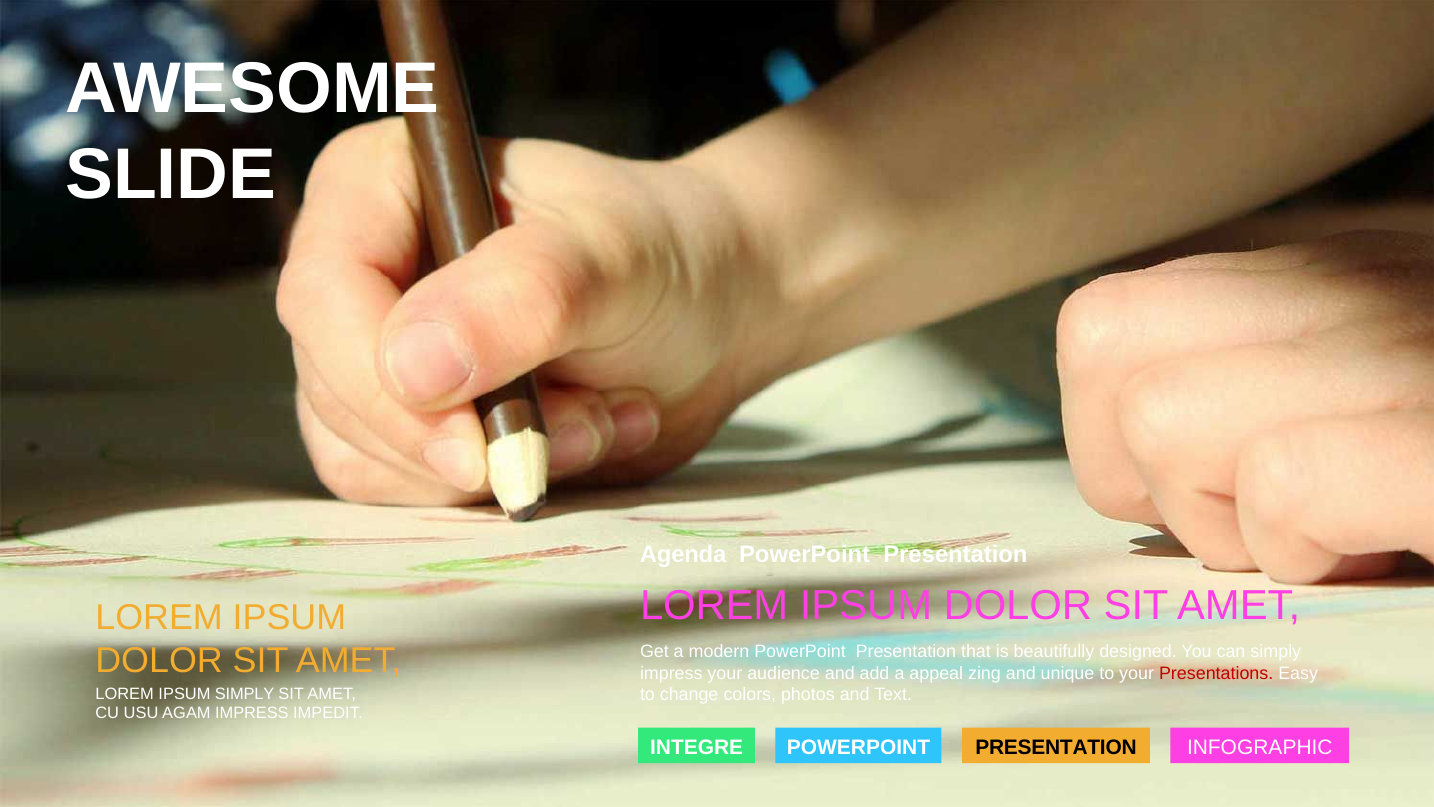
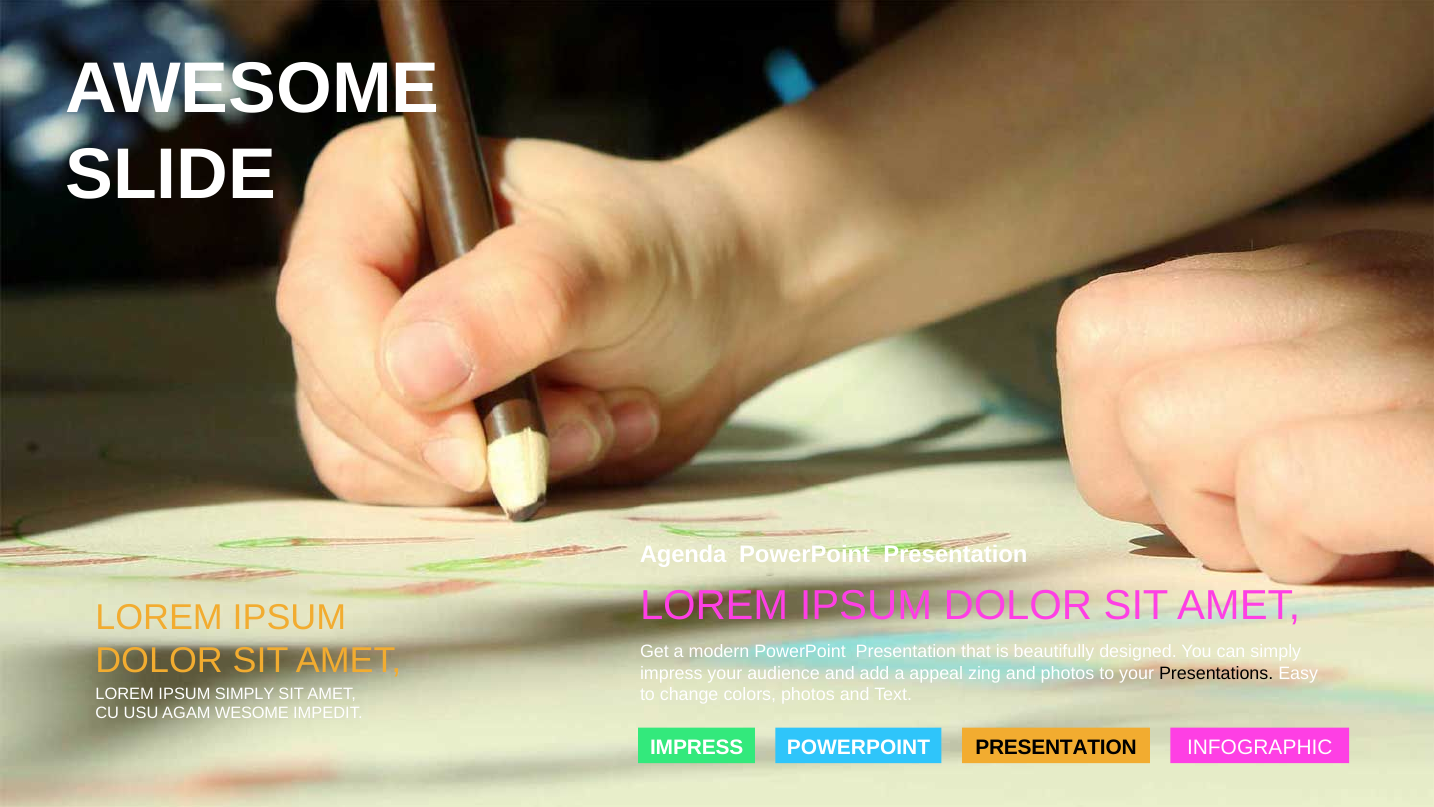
and unique: unique -> photos
Presentations colour: red -> black
AGAM IMPRESS: IMPRESS -> WESOME
INTEGRE at (697, 748): INTEGRE -> IMPRESS
